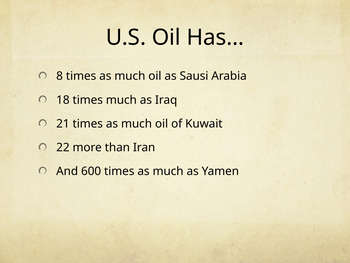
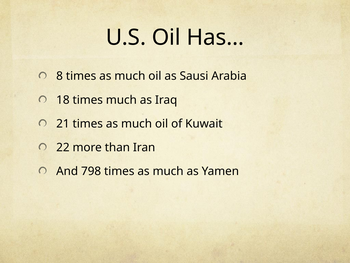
600: 600 -> 798
